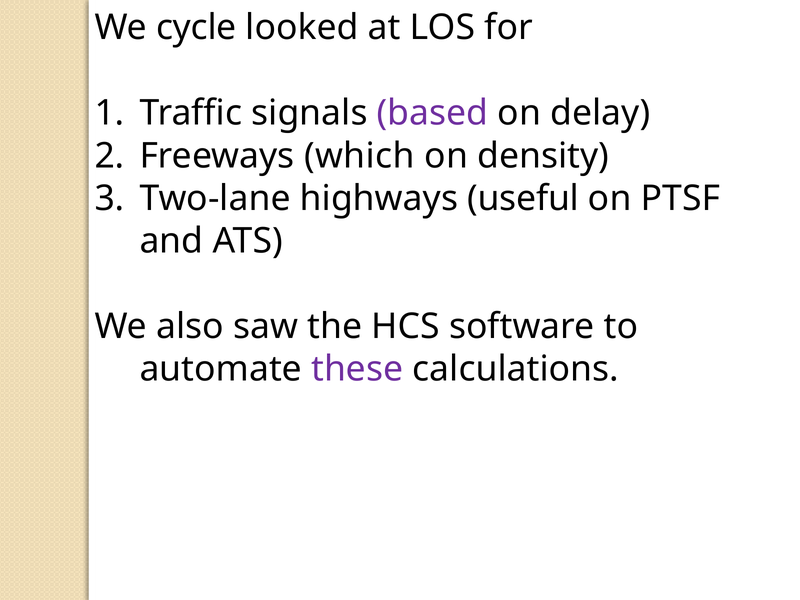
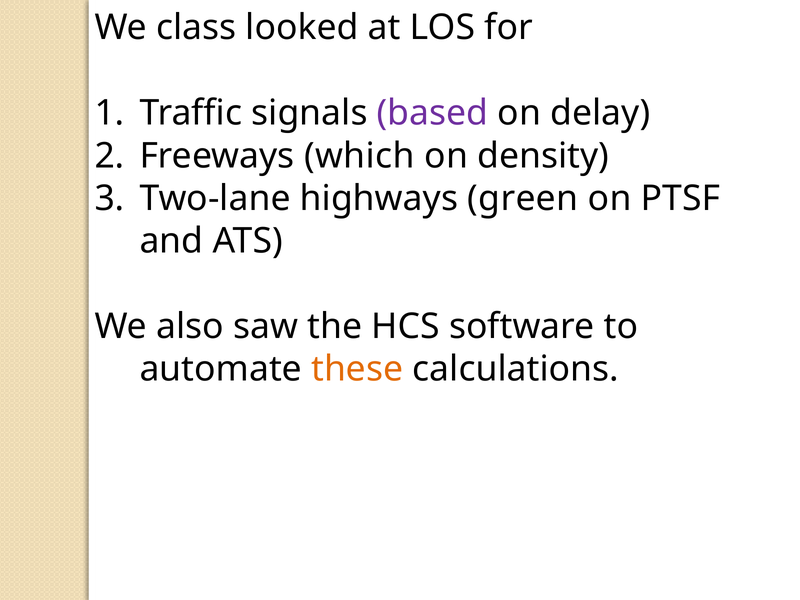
cycle: cycle -> class
useful: useful -> green
these colour: purple -> orange
